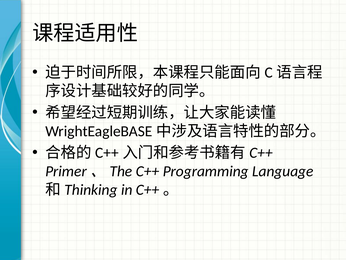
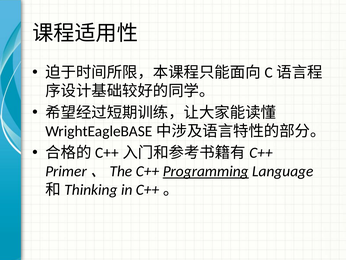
Programming underline: none -> present
